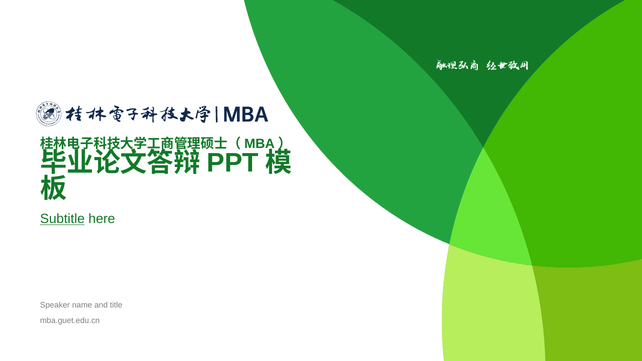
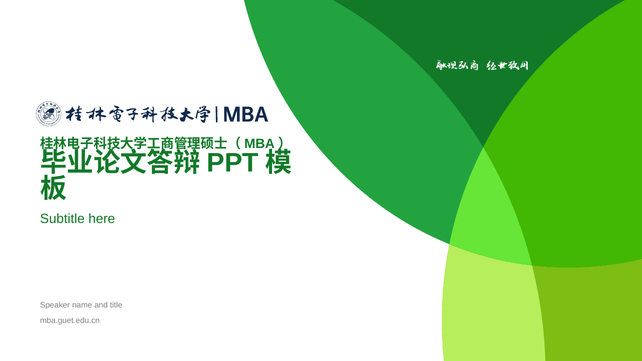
Subtitle underline: present -> none
